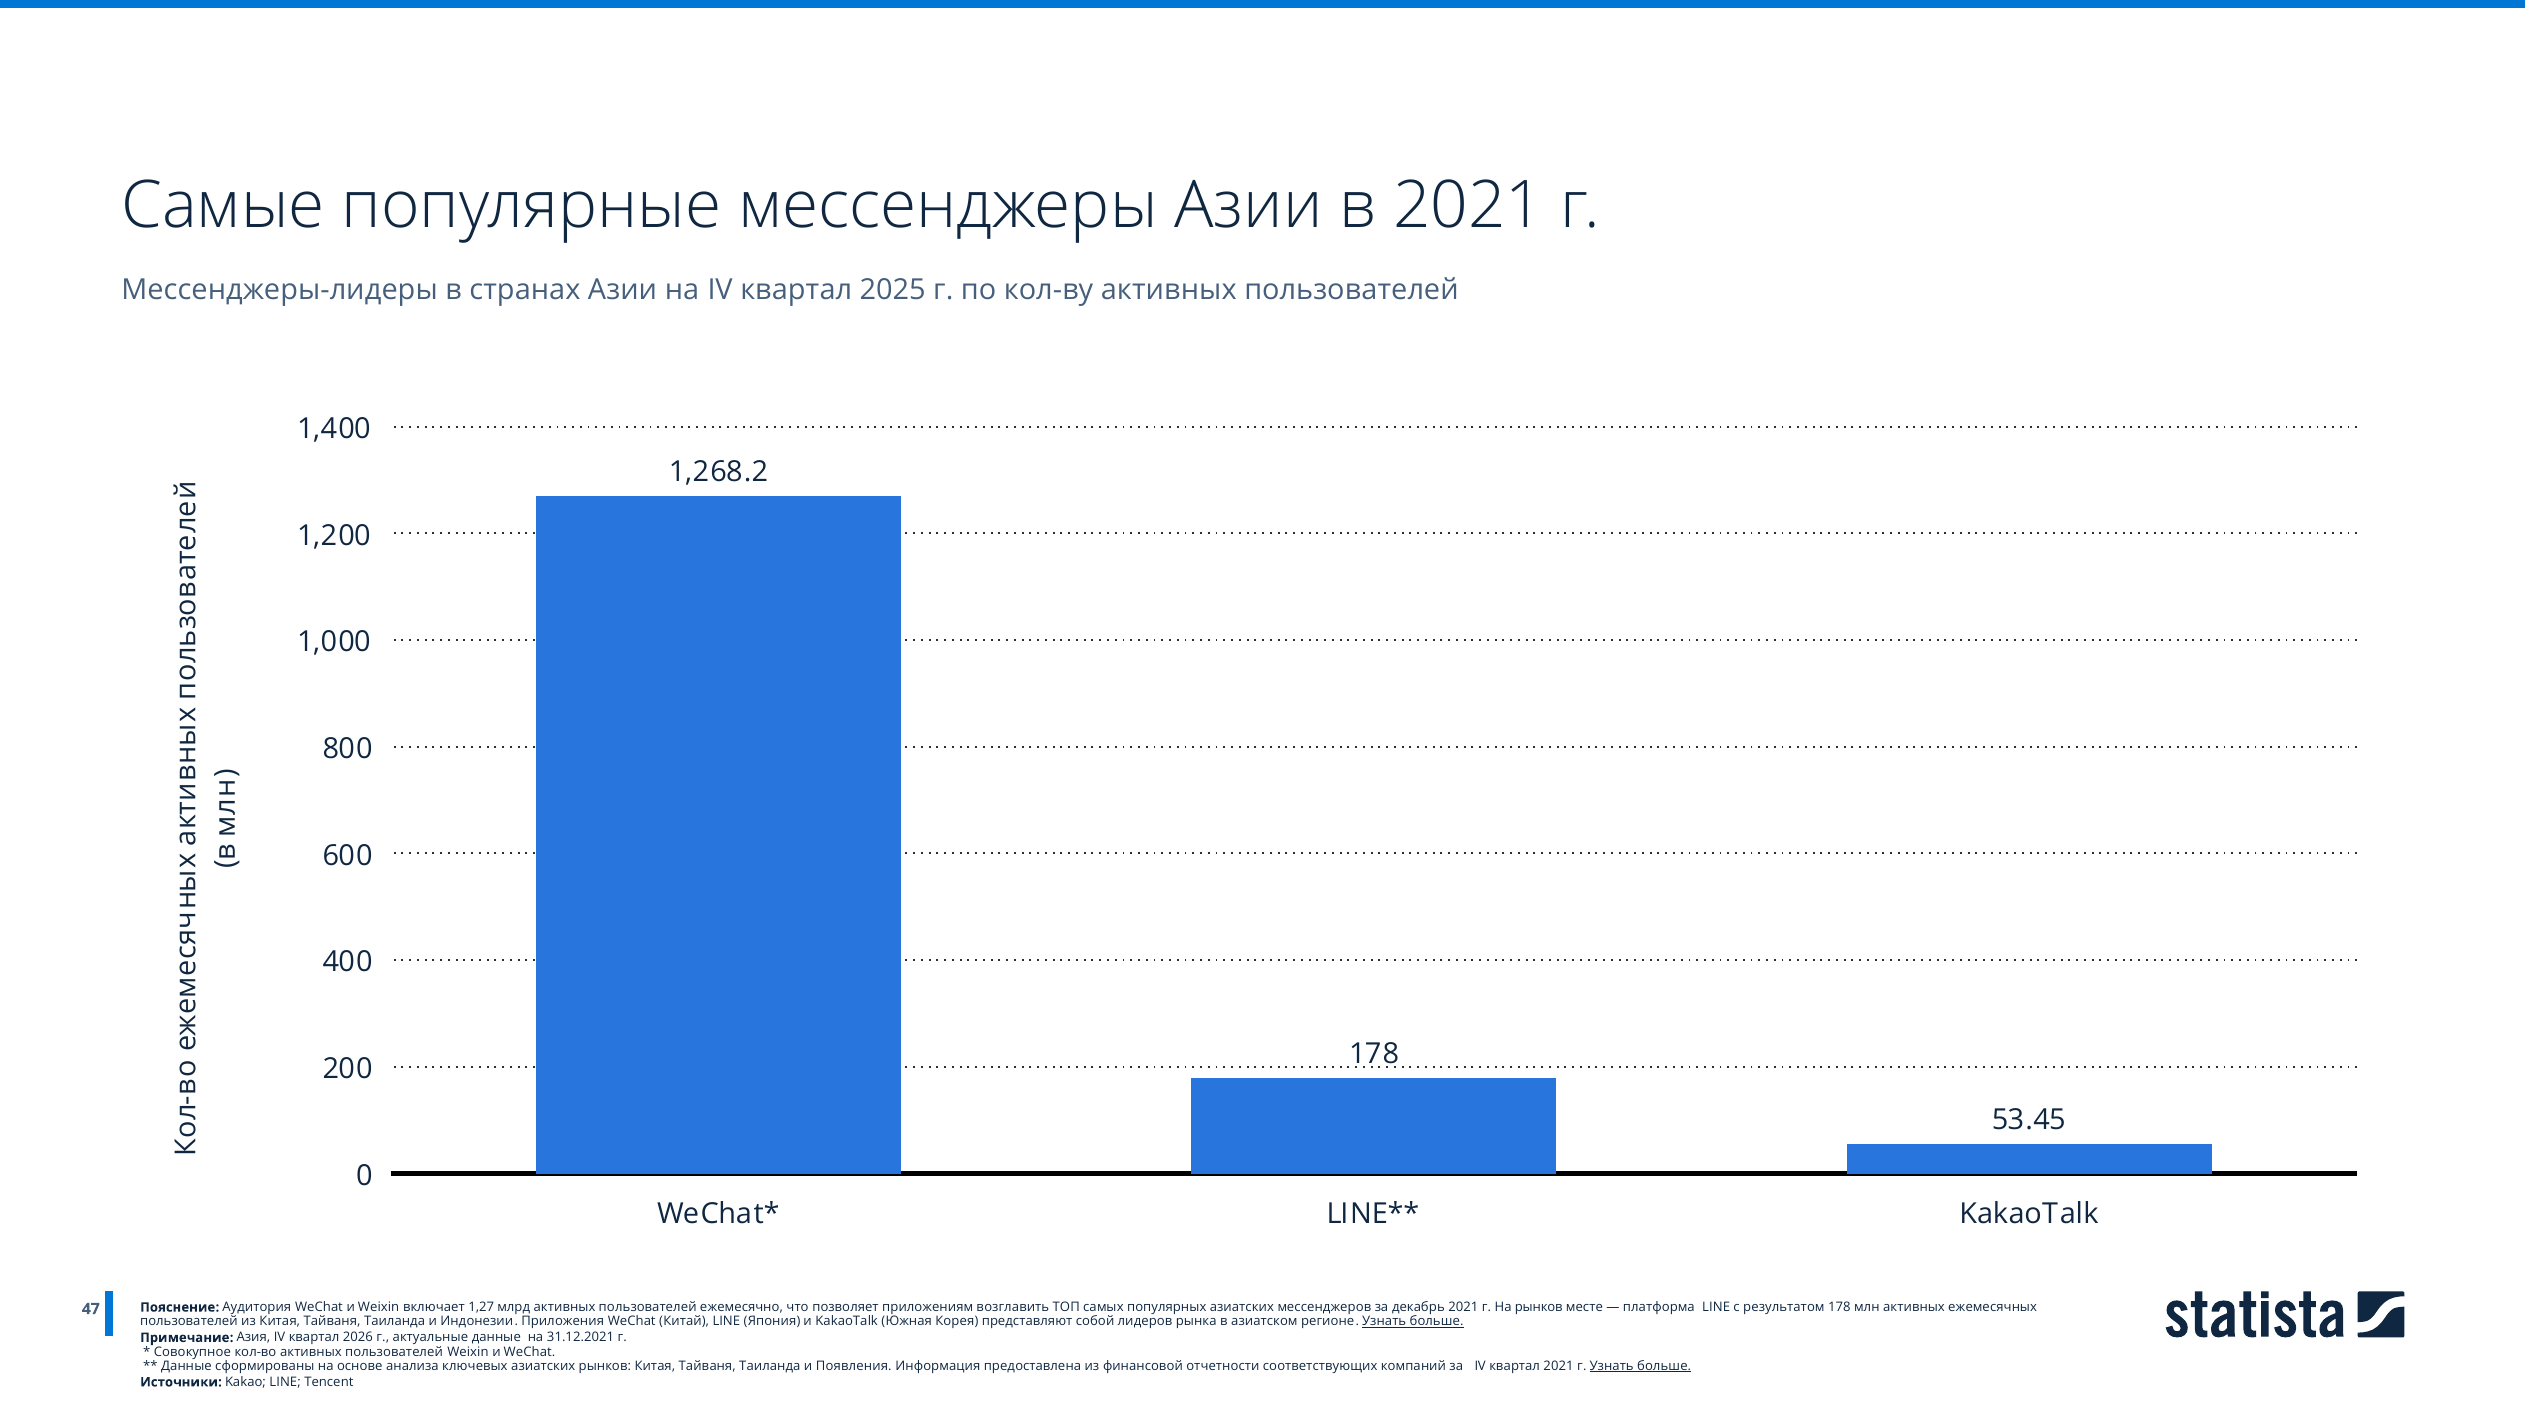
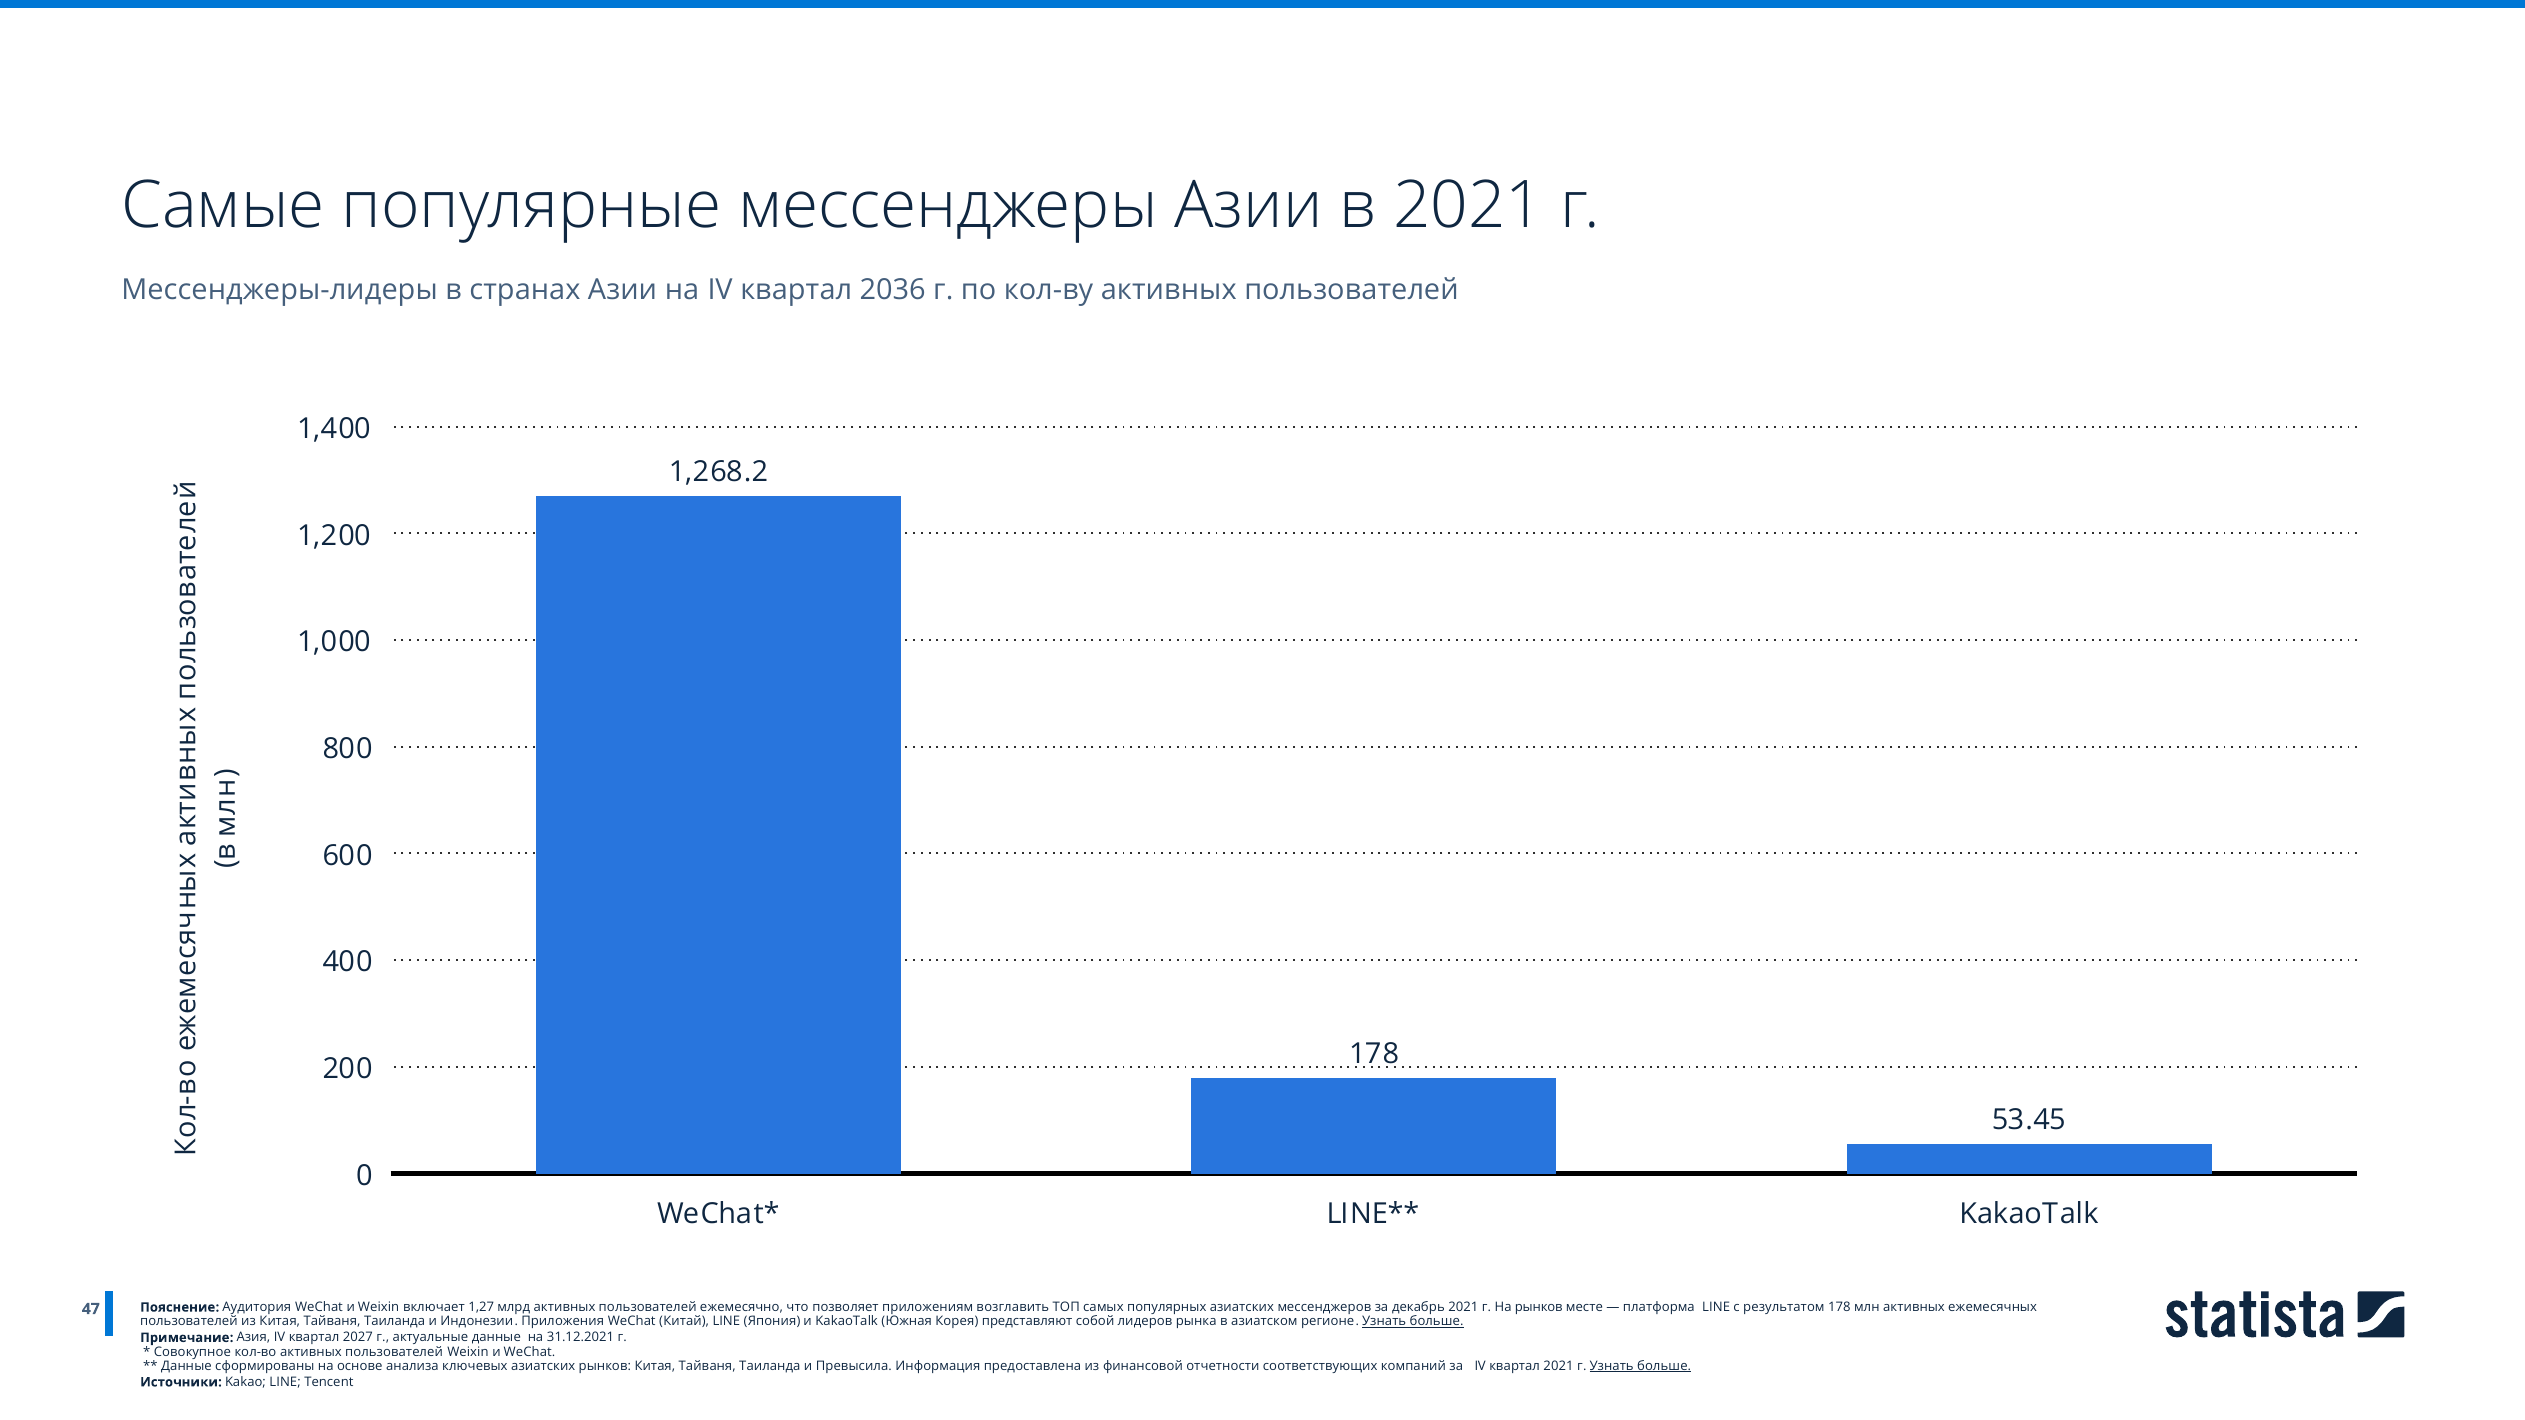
2025: 2025 -> 2036
2026: 2026 -> 2027
Появления: Появления -> Превысила
